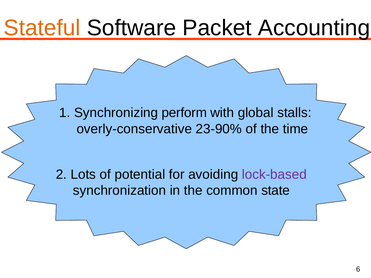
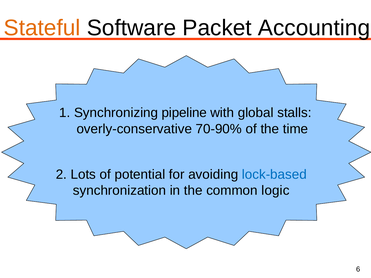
perform: perform -> pipeline
23-90%: 23-90% -> 70-90%
lock-based colour: purple -> blue
state: state -> logic
